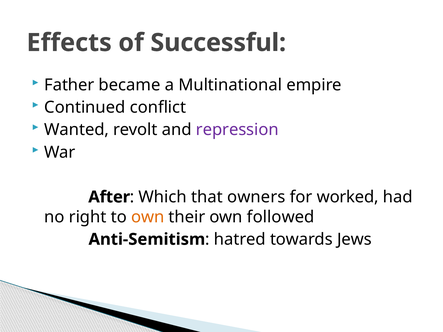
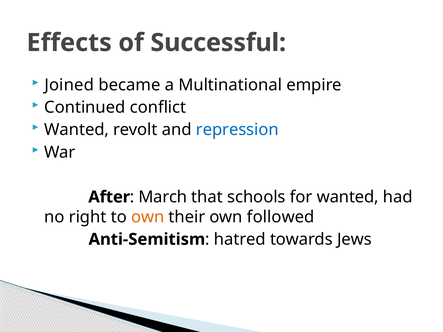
Father: Father -> Joined
repression colour: purple -> blue
Which: Which -> March
owners: owners -> schools
for worked: worked -> wanted
